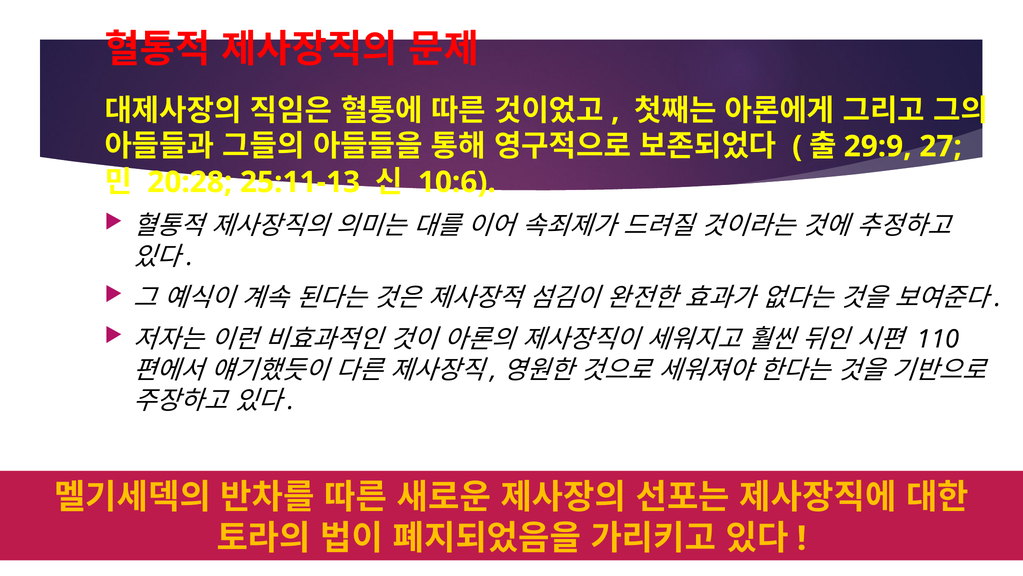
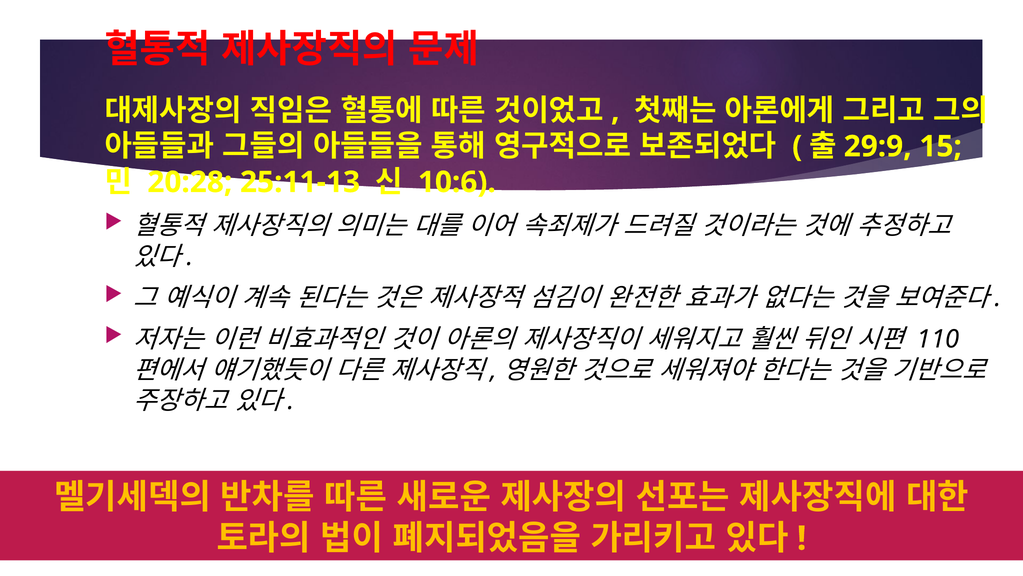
27: 27 -> 15
